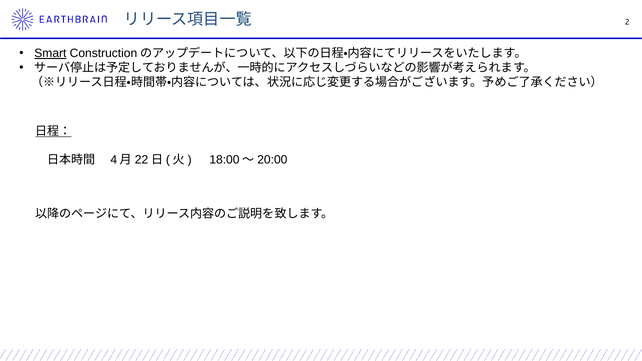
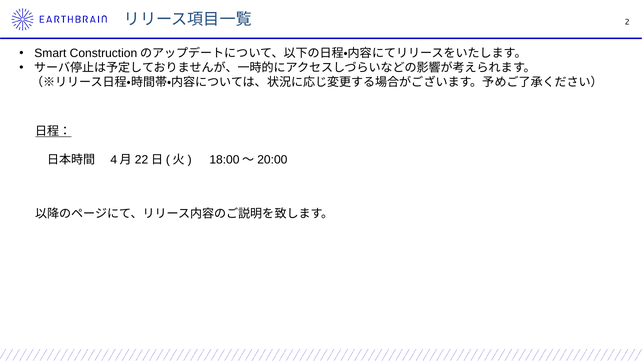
Smart underline: present -> none
